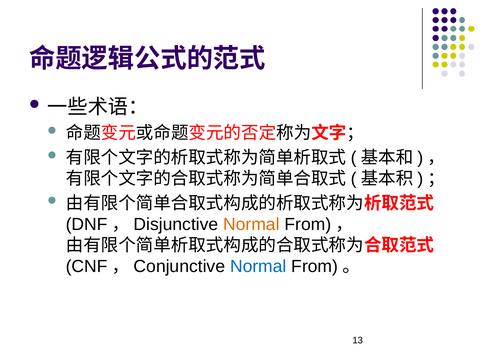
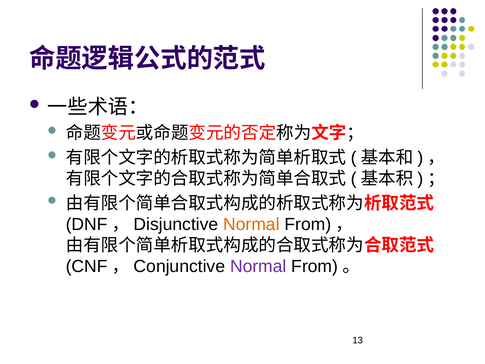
Normal at (258, 266) colour: blue -> purple
